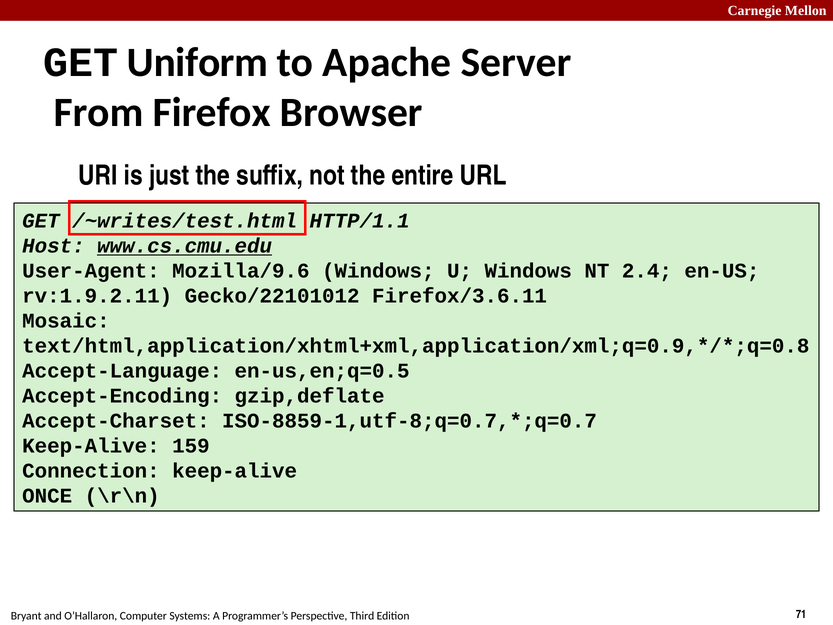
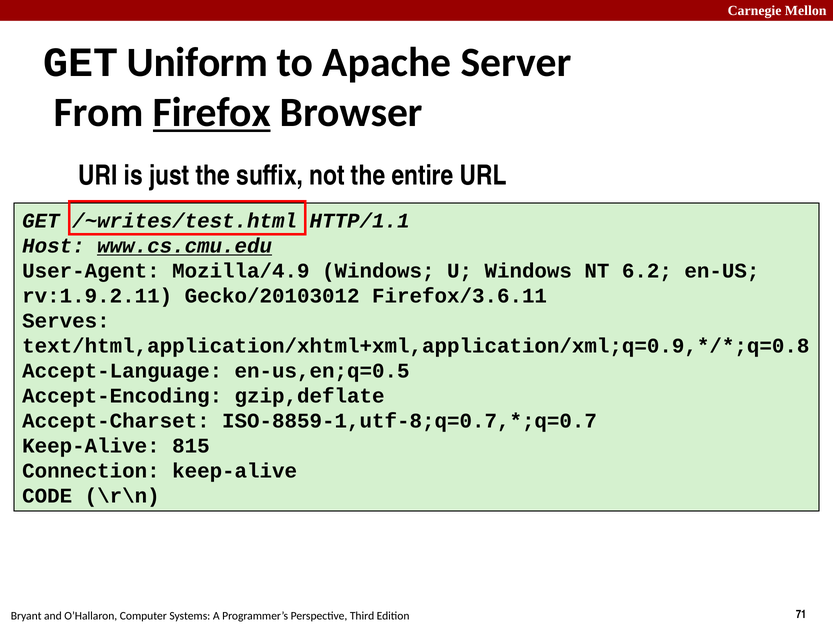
Firefox underline: none -> present
Mozilla/9.6: Mozilla/9.6 -> Mozilla/4.9
2.4: 2.4 -> 6.2
Gecko/22101012: Gecko/22101012 -> Gecko/20103012
Mosaic: Mosaic -> Serves
159: 159 -> 815
ONCE: ONCE -> CODE
